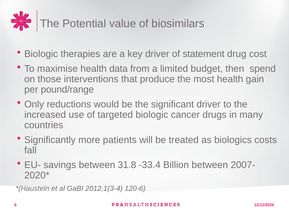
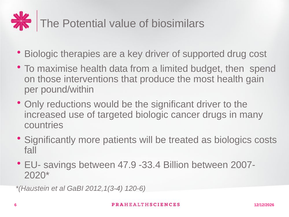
statement: statement -> supported
pound/range: pound/range -> pound/within
31.8: 31.8 -> 47.9
